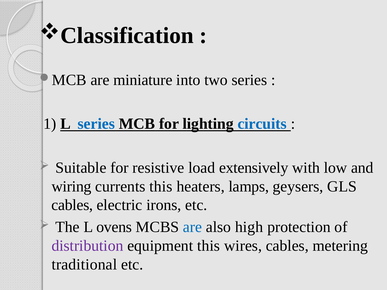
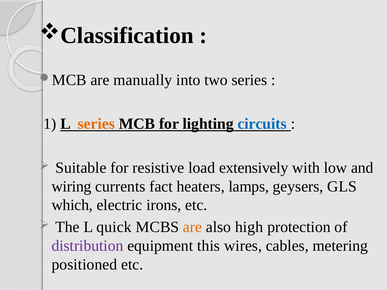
miniature: miniature -> manually
series at (96, 124) colour: blue -> orange
currents this: this -> fact
cables at (72, 205): cables -> which
ovens: ovens -> quick
are at (192, 227) colour: blue -> orange
traditional: traditional -> positioned
